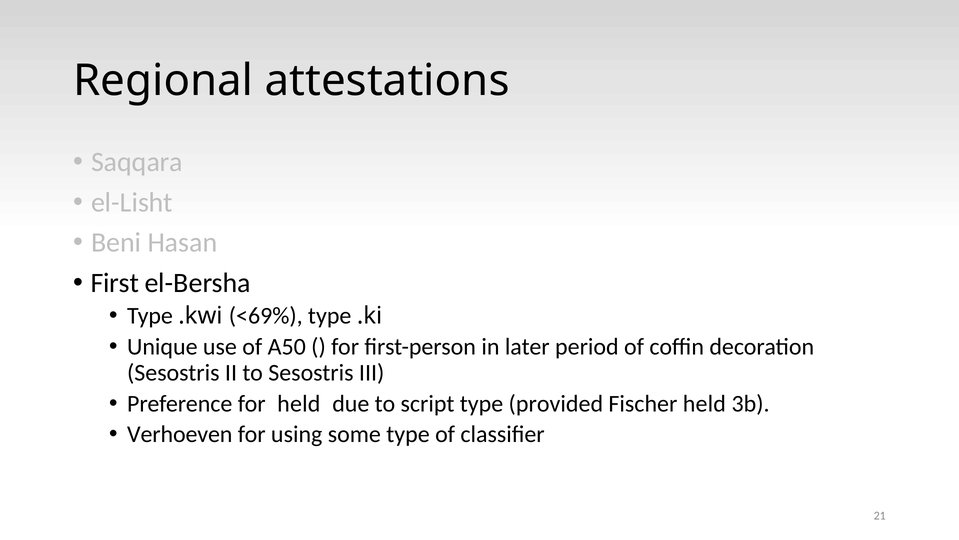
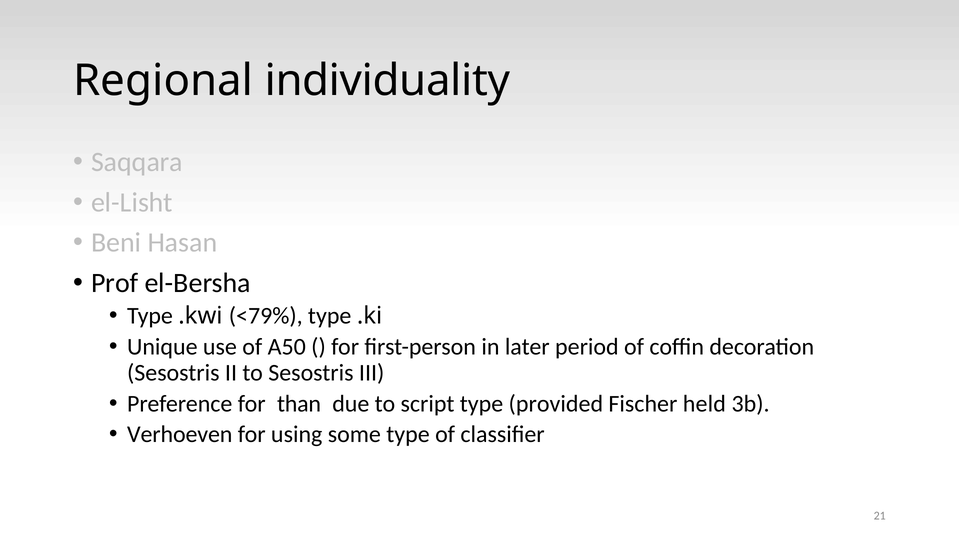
attestations: attestations -> individuality
First: First -> Prof
<69%: <69% -> <79%
𓎢 held: held -> than
